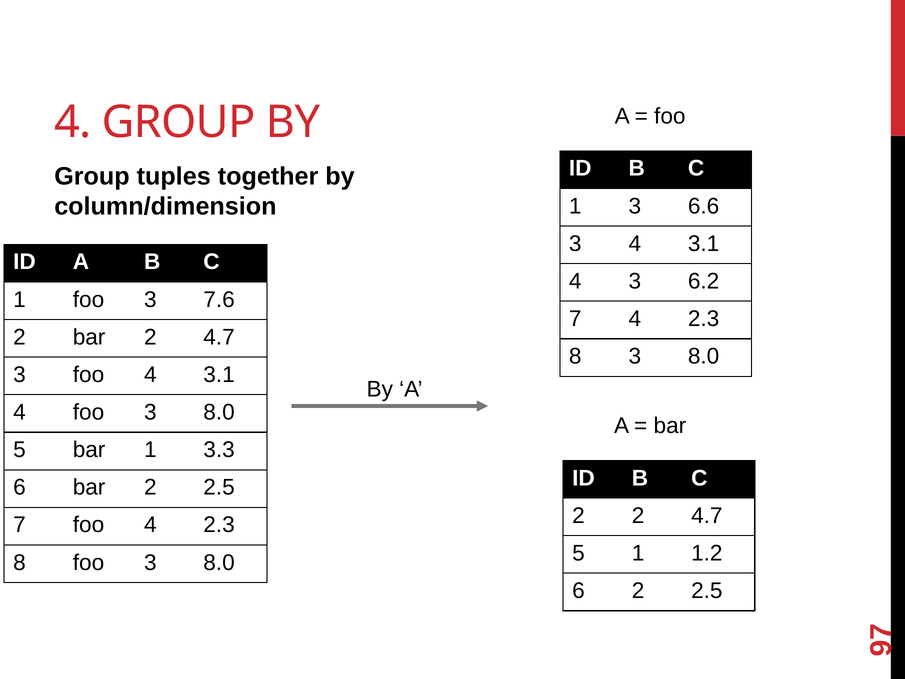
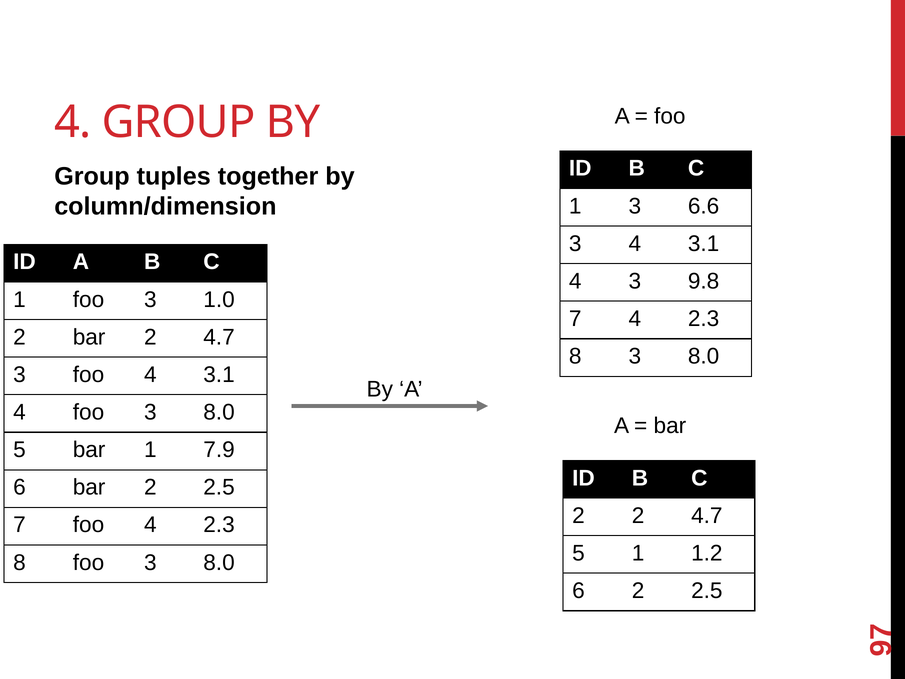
6.2: 6.2 -> 9.8
7.6: 7.6 -> 1.0
3.3: 3.3 -> 7.9
